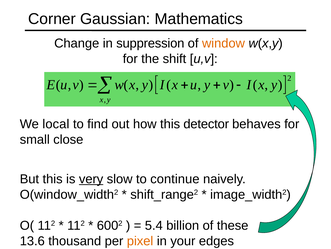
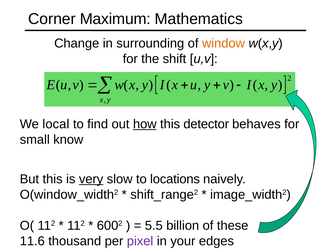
Gaussian: Gaussian -> Maximum
suppression: suppression -> surrounding
how underline: none -> present
close: close -> know
continue: continue -> locations
5.4: 5.4 -> 5.5
13.6: 13.6 -> 11.6
pixel colour: orange -> purple
